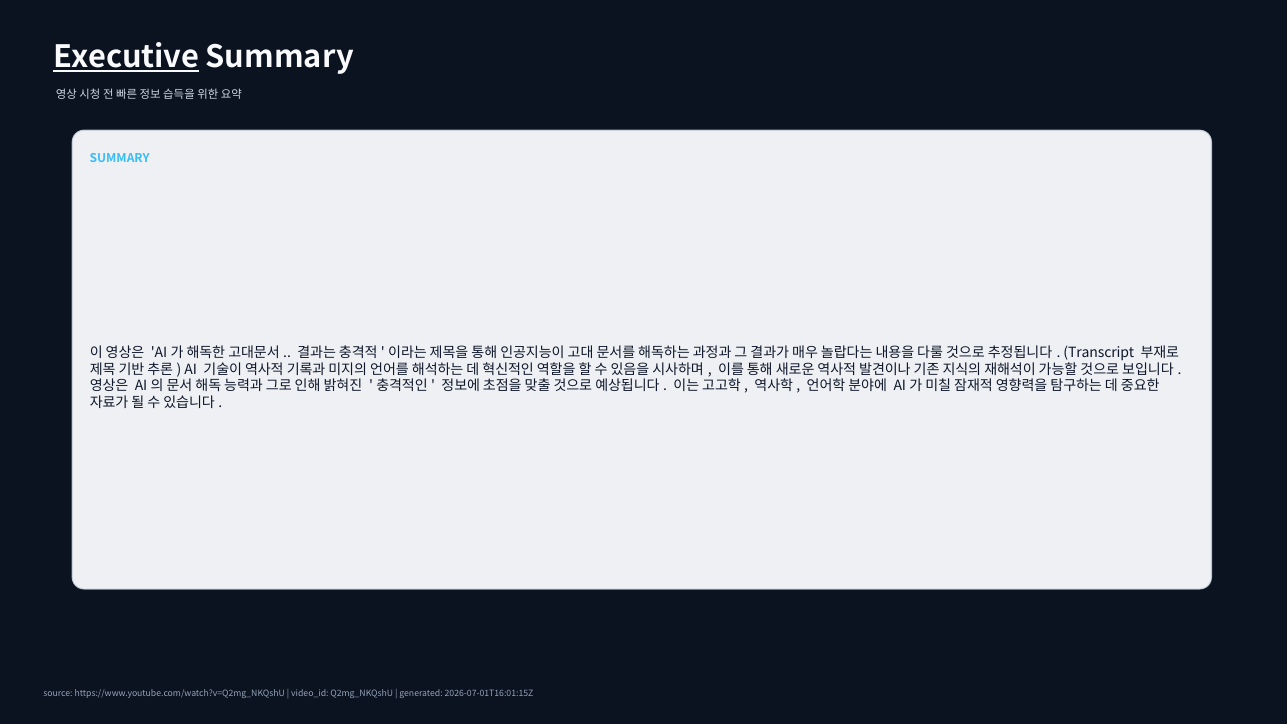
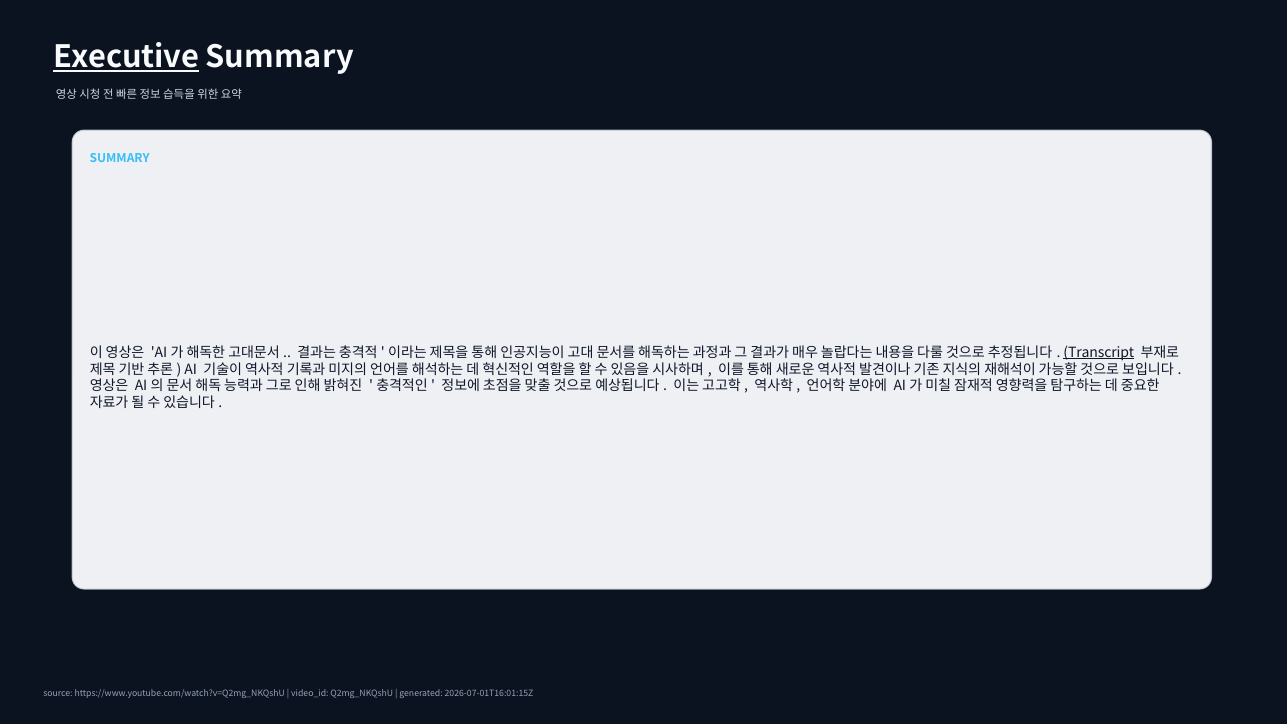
Transcript underline: none -> present
